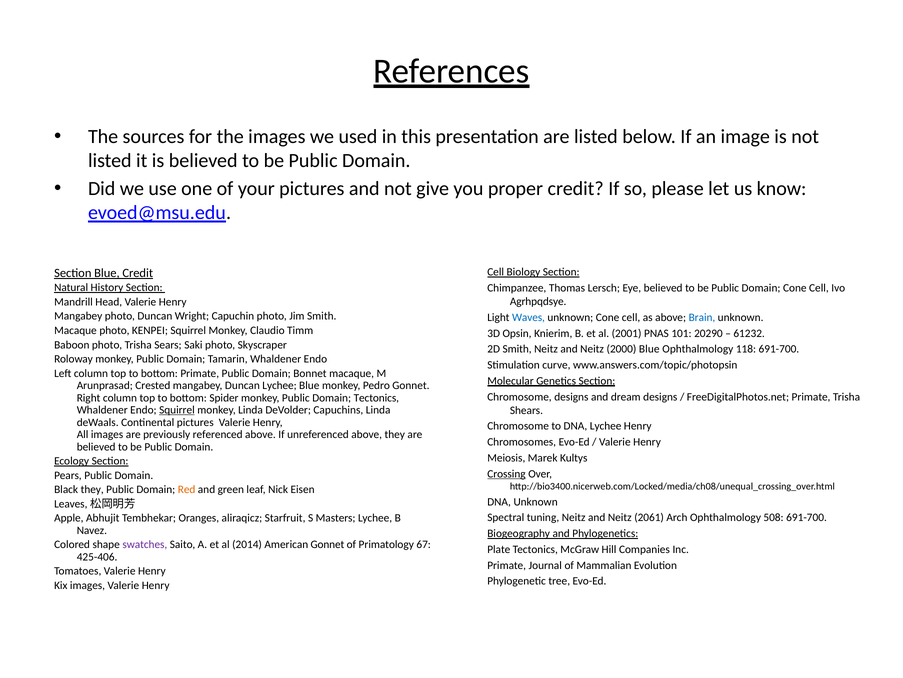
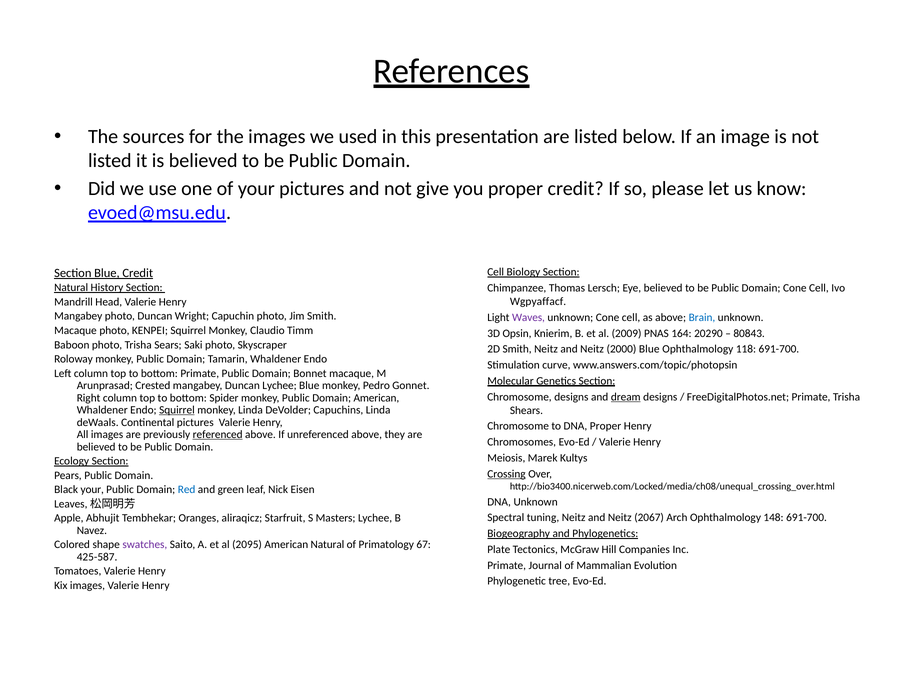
Agrhpqdsye: Agrhpqdsye -> Wgpyaffacf
Waves colour: blue -> purple
2001: 2001 -> 2009
101: 101 -> 164
61232: 61232 -> 80843
dream underline: none -> present
Domain Tectonics: Tectonics -> American
DNA Lychee: Lychee -> Proper
referenced underline: none -> present
Black they: they -> your
Red colour: orange -> blue
2061: 2061 -> 2067
508: 508 -> 148
2014: 2014 -> 2095
American Gonnet: Gonnet -> Natural
425-406: 425-406 -> 425-587
